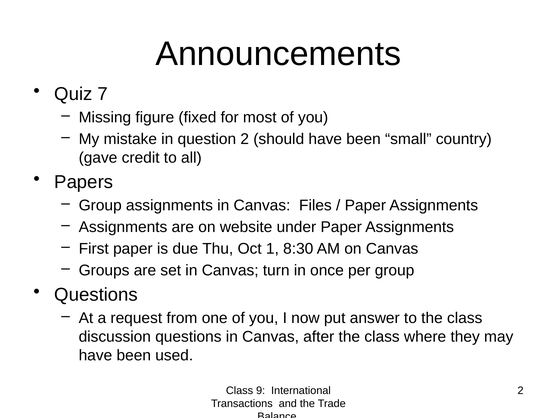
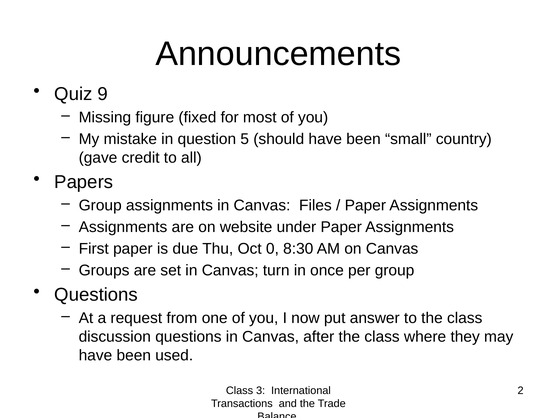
7: 7 -> 9
question 2: 2 -> 5
1: 1 -> 0
9: 9 -> 3
